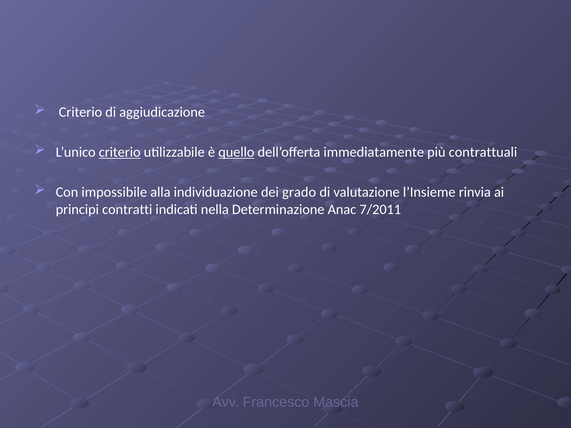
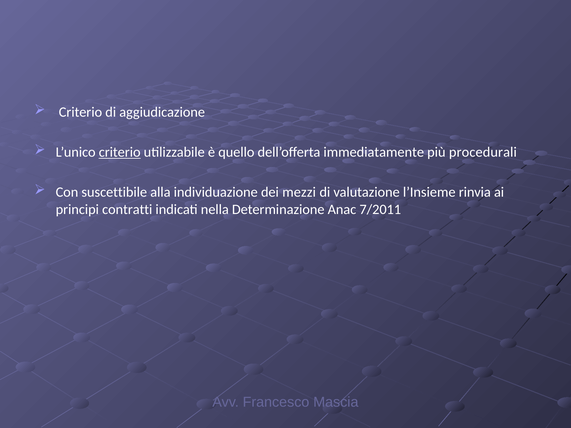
quello underline: present -> none
contrattuali: contrattuali -> procedurali
impossibile: impossibile -> suscettibile
grado: grado -> mezzi
